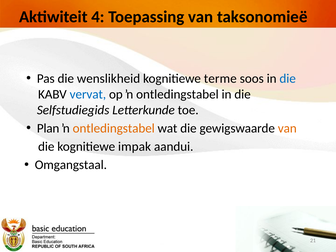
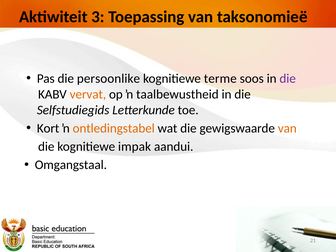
4: 4 -> 3
wenslikheid: wenslikheid -> persoonlike
die at (288, 79) colour: blue -> purple
vervat colour: blue -> orange
op ŉ ontledingstabel: ontledingstabel -> taalbewustheid
Plan: Plan -> Kort
